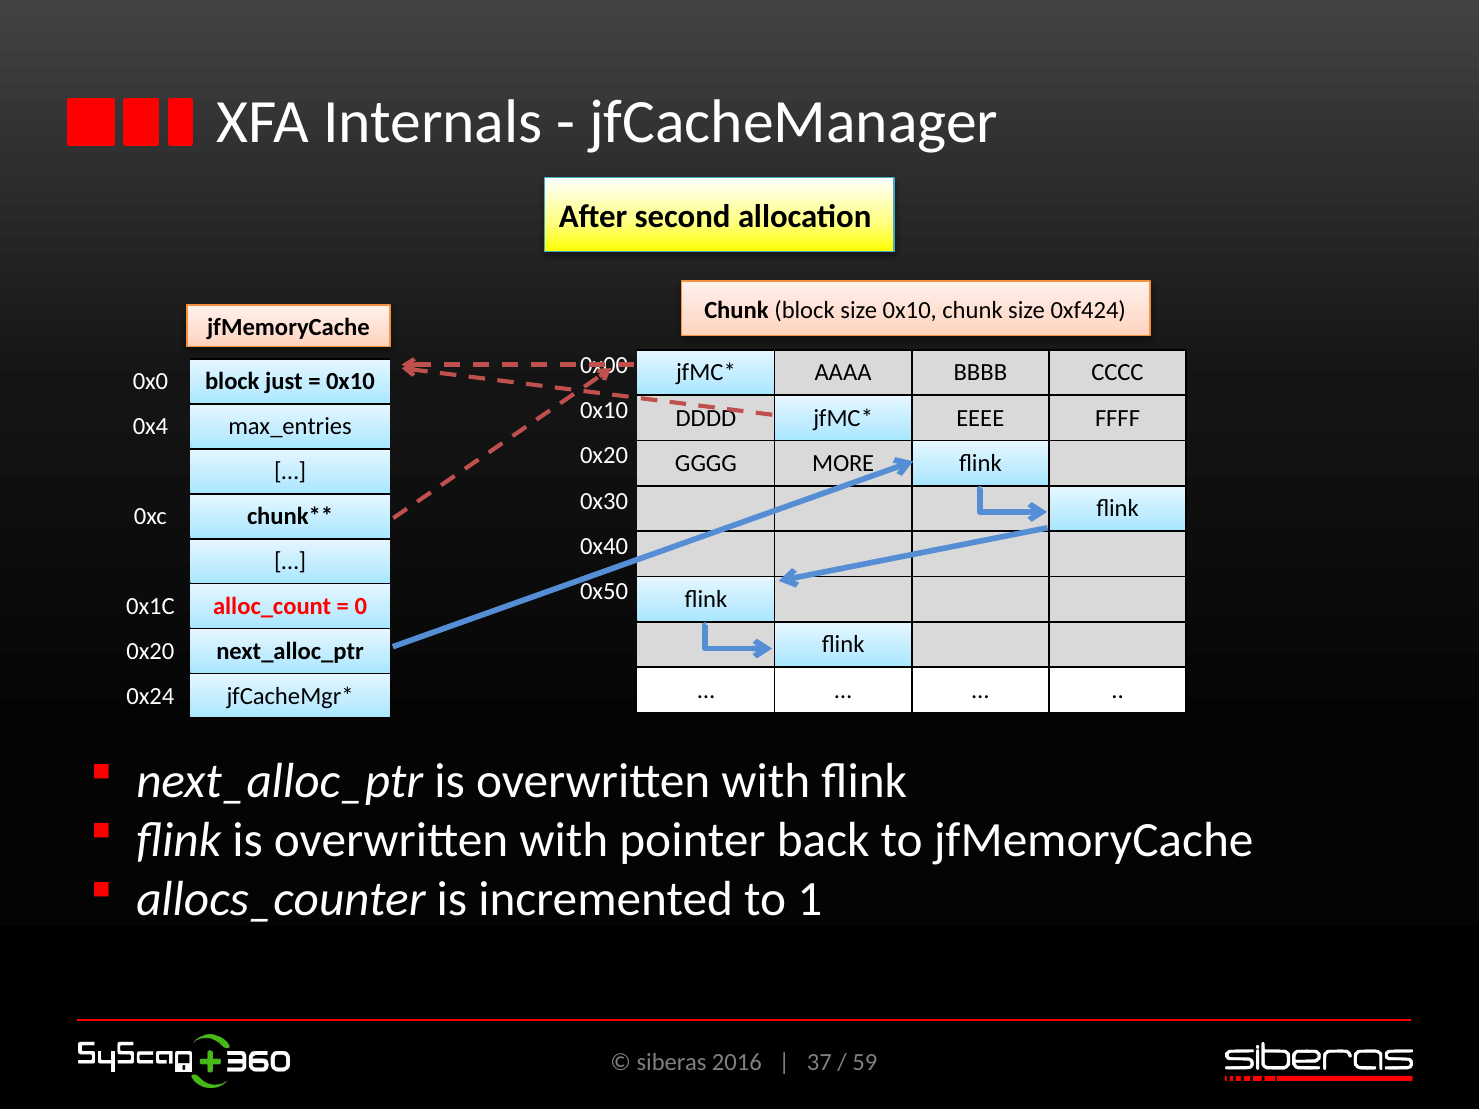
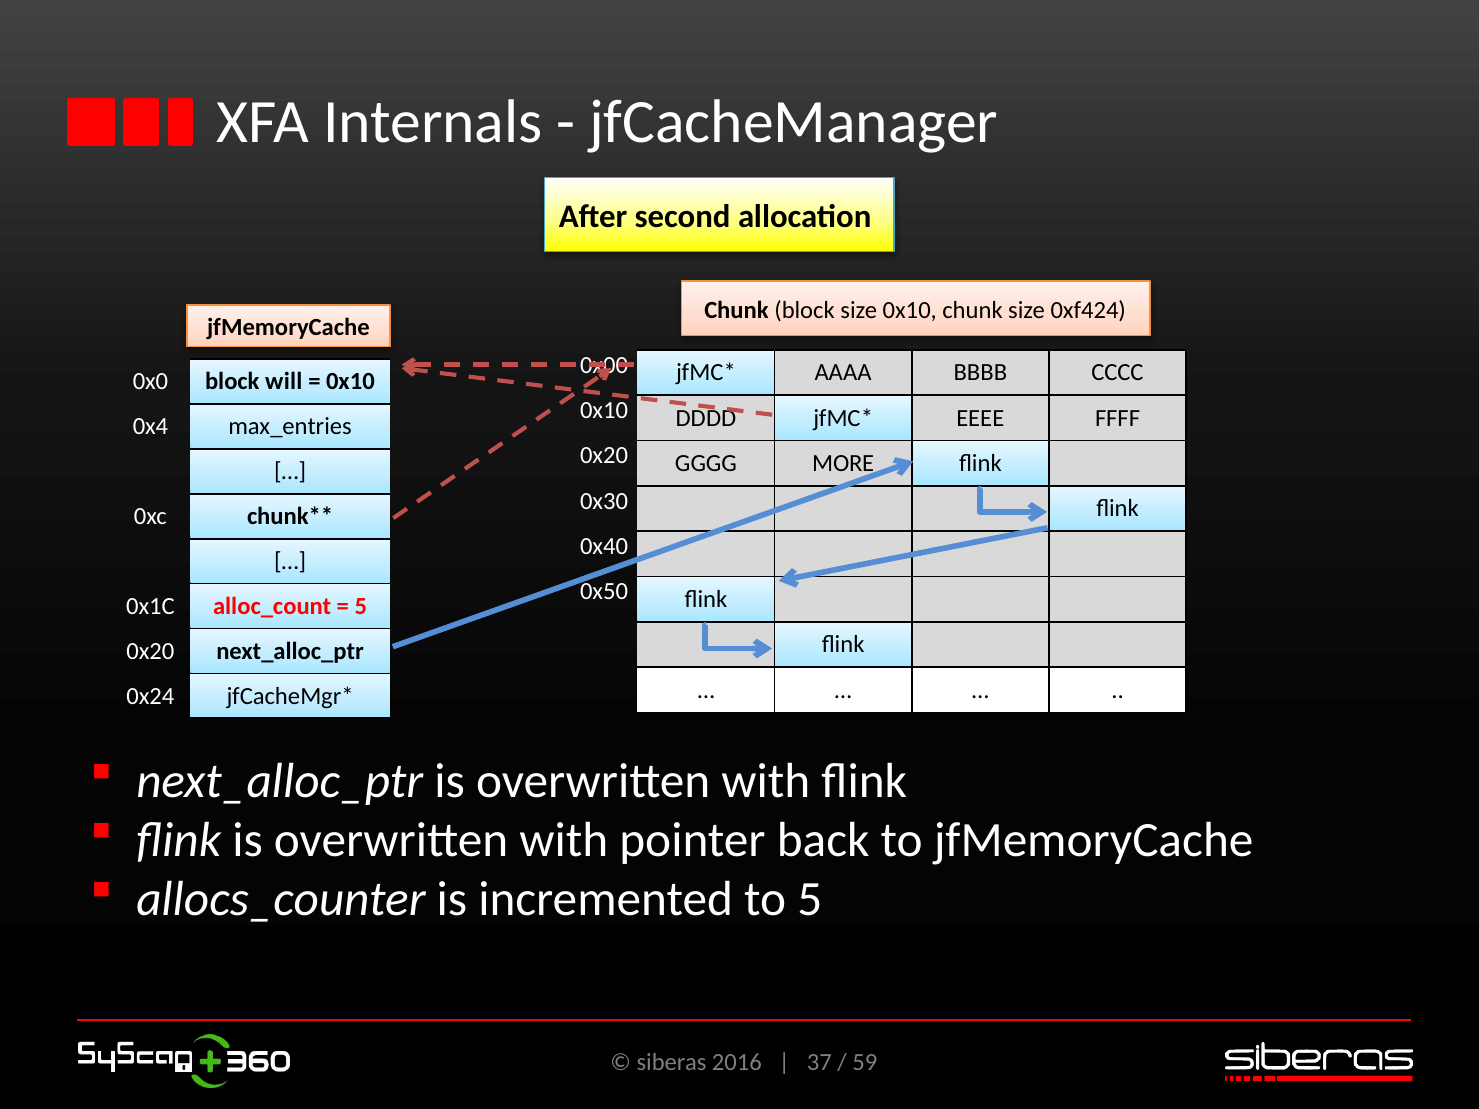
just: just -> will
0 at (361, 606): 0 -> 5
to 1: 1 -> 5
